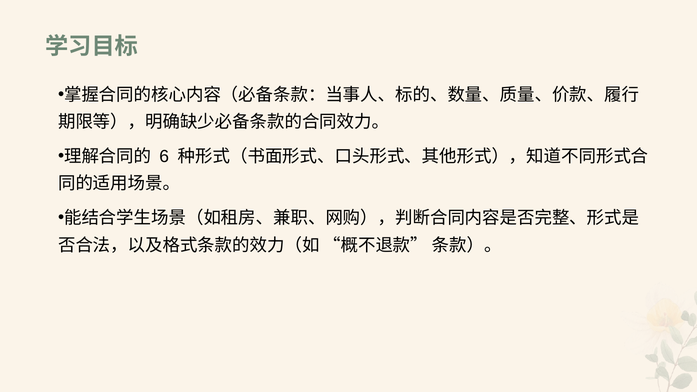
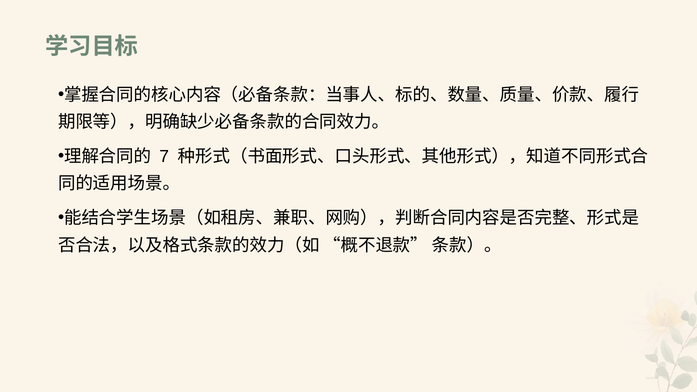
6: 6 -> 7
